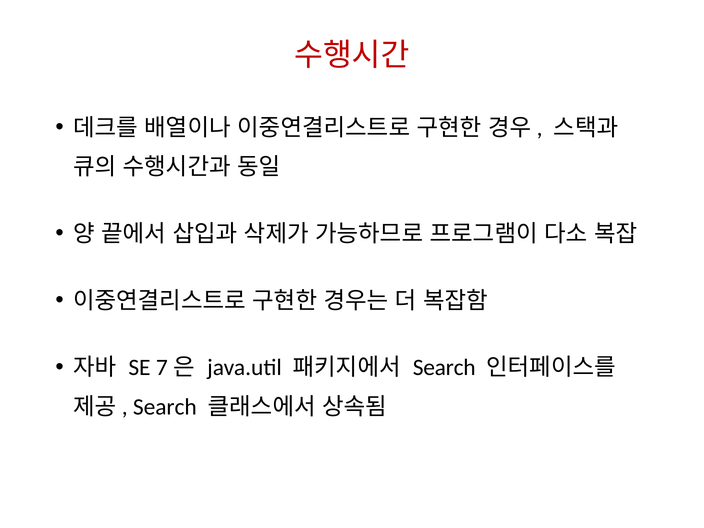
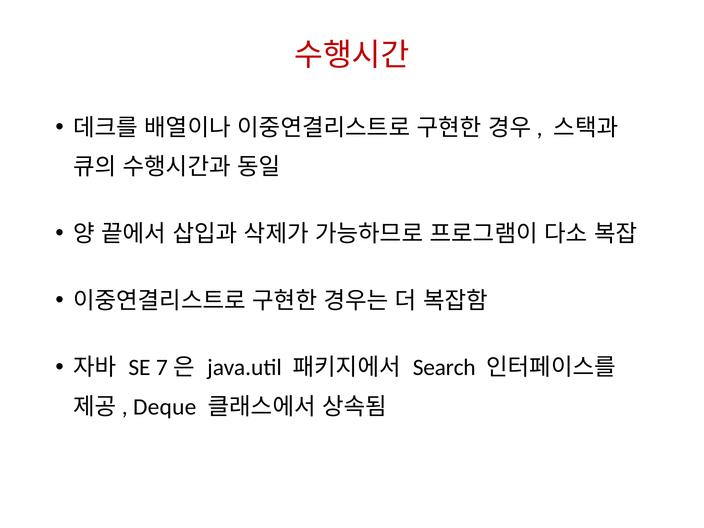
Search at (165, 407): Search -> Deque
